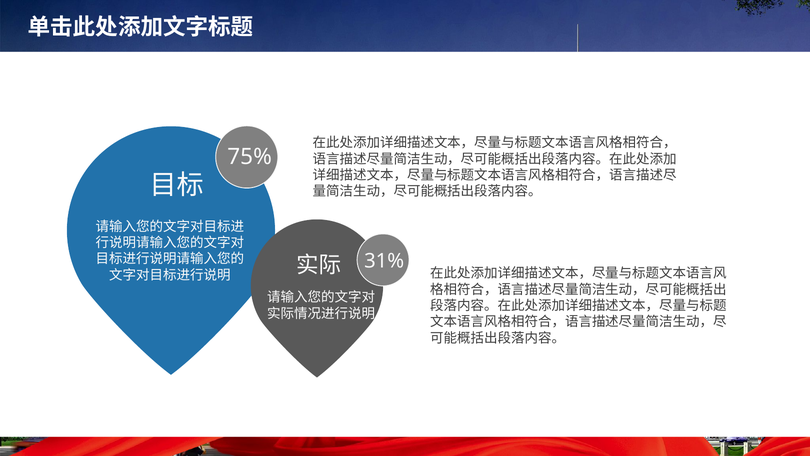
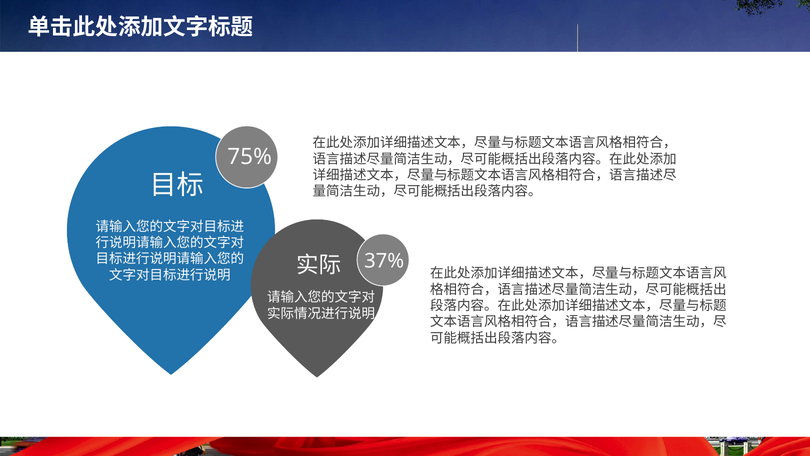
31%: 31% -> 37%
